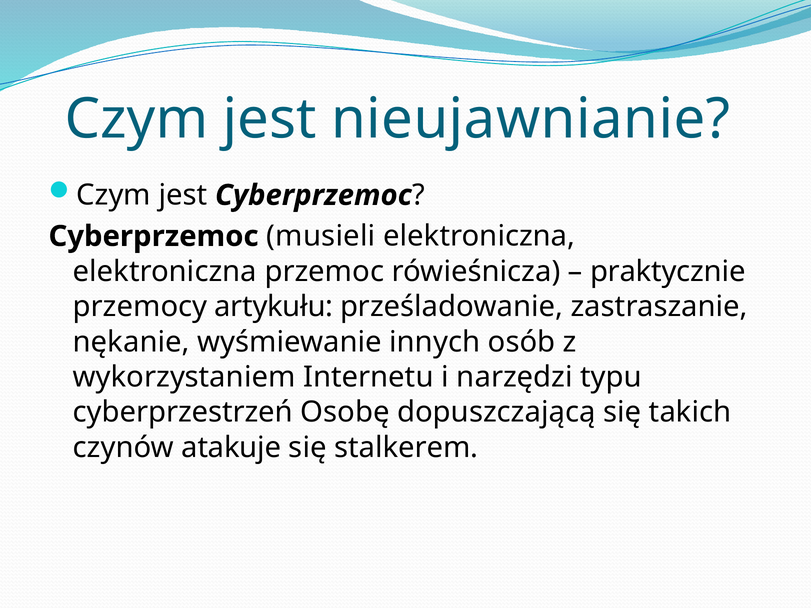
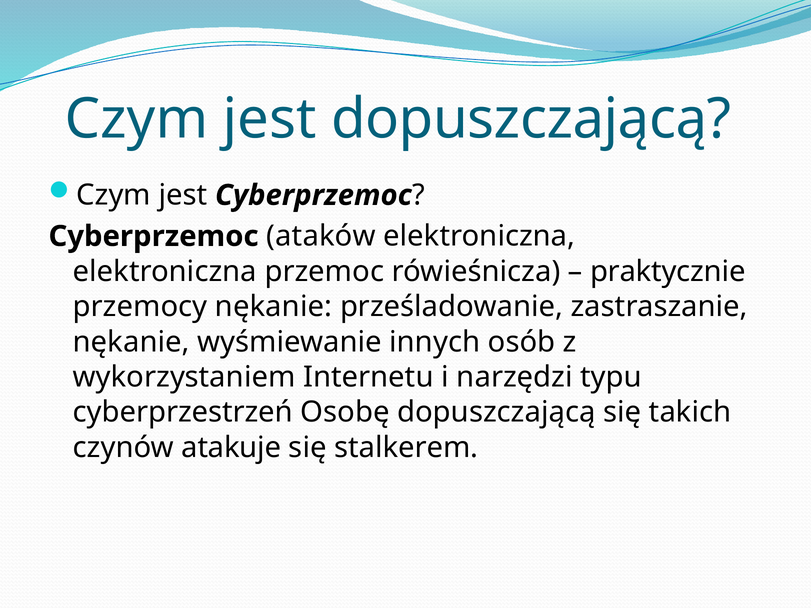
jest nieujawnianie: nieujawnianie -> dopuszczającą
musieli: musieli -> ataków
przemocy artykułu: artykułu -> nękanie
